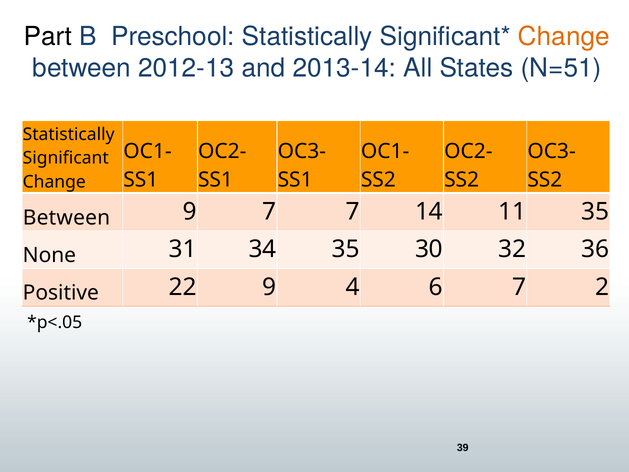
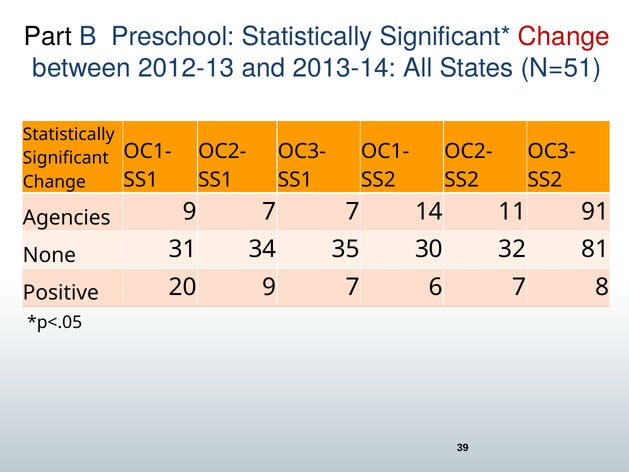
Change at (564, 36) colour: orange -> red
Between at (67, 217): Between -> Agencies
11 35: 35 -> 91
36: 36 -> 81
22: 22 -> 20
4 at (353, 287): 4 -> 7
2: 2 -> 8
